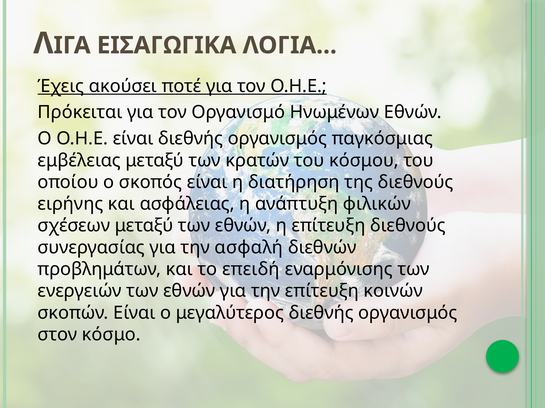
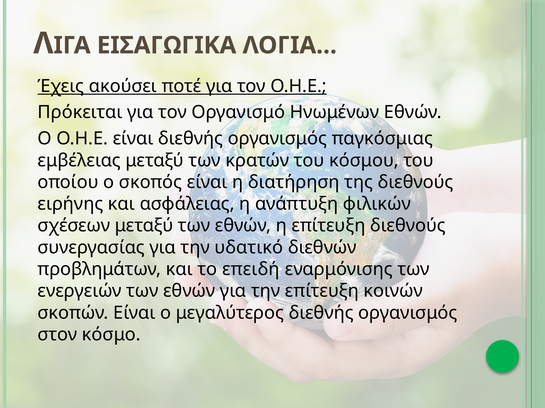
ασφαλή: ασφαλή -> υδατικό
